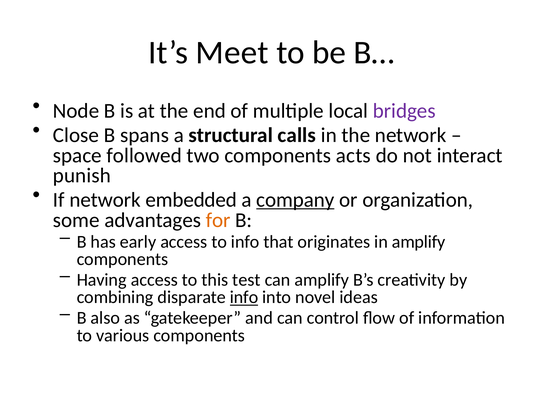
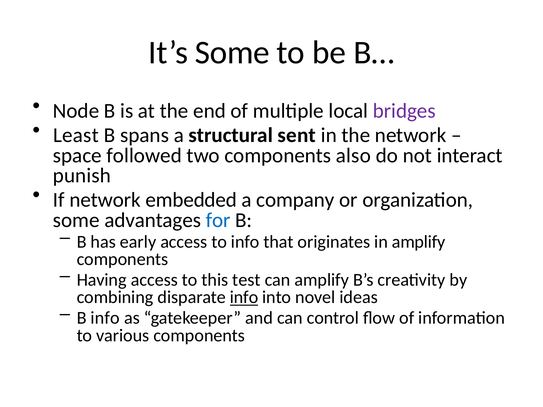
It’s Meet: Meet -> Some
Close: Close -> Least
calls: calls -> sent
acts: acts -> also
company underline: present -> none
for colour: orange -> blue
B also: also -> info
